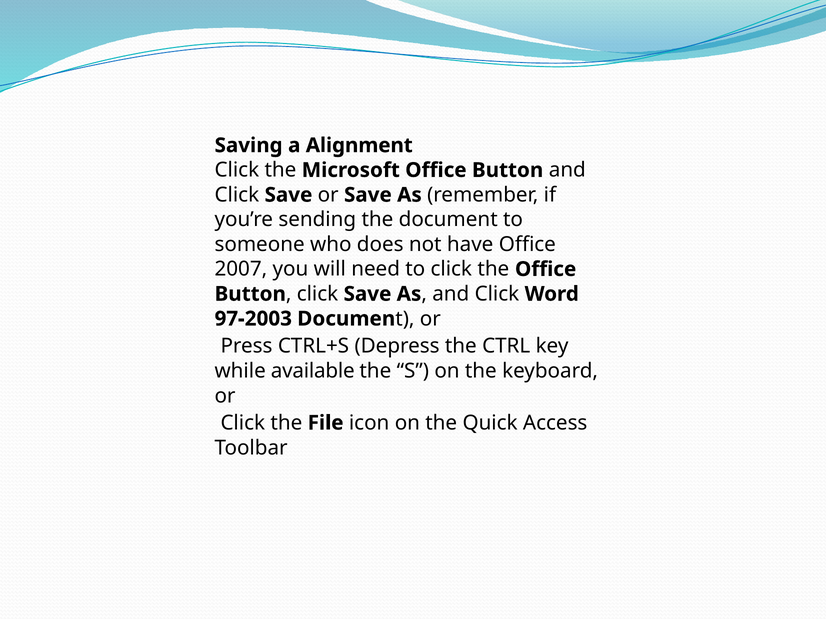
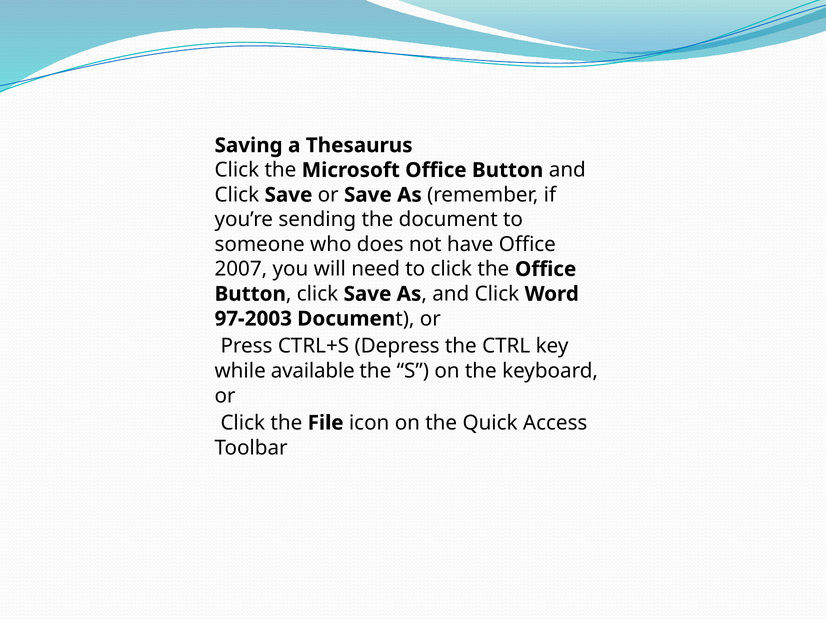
Alignment: Alignment -> Thesaurus
